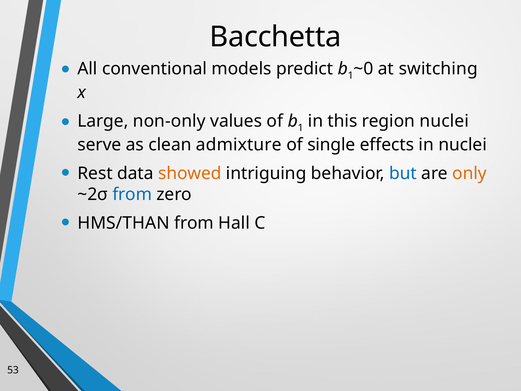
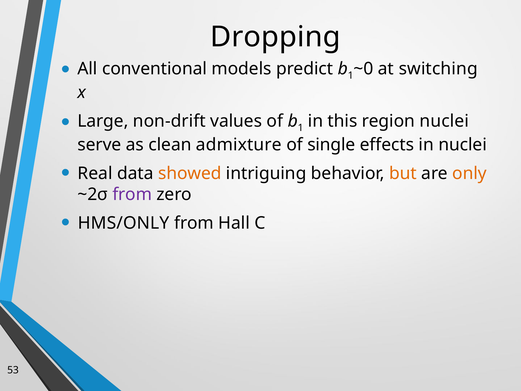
Bacchetta: Bacchetta -> Dropping
non-only: non-only -> non-drift
Rest: Rest -> Real
but colour: blue -> orange
from at (132, 194) colour: blue -> purple
HMS/THAN: HMS/THAN -> HMS/ONLY
